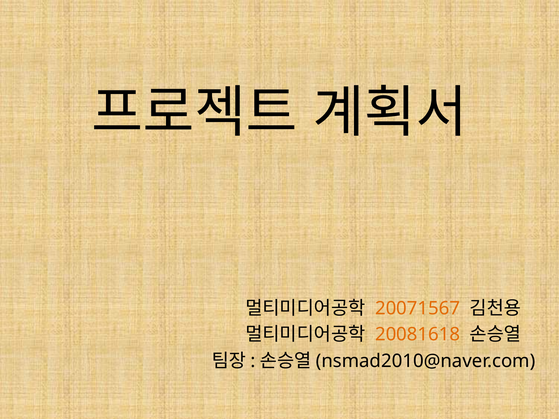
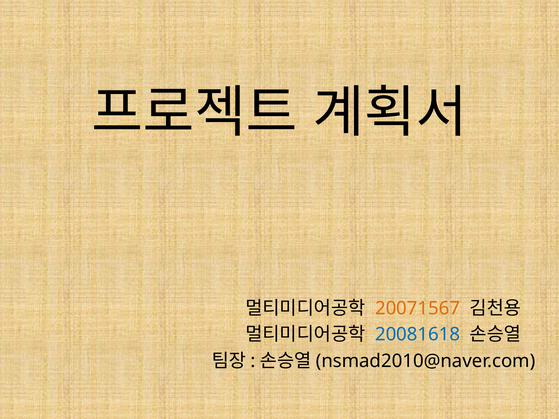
20081618 colour: orange -> blue
